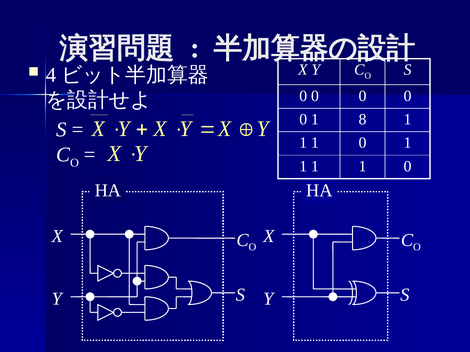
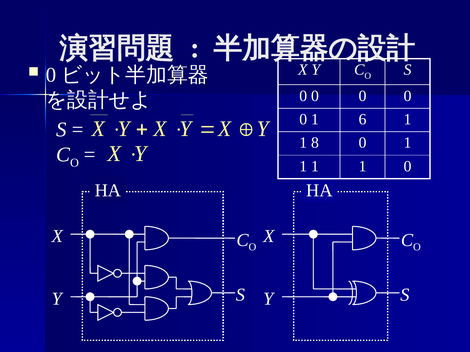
4 at (51, 75): 4 -> 0
8: 8 -> 6
1 at (315, 143): 1 -> 8
